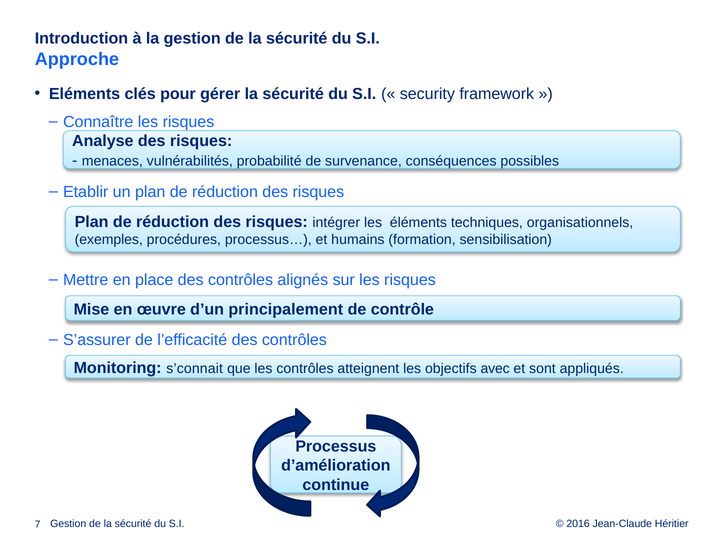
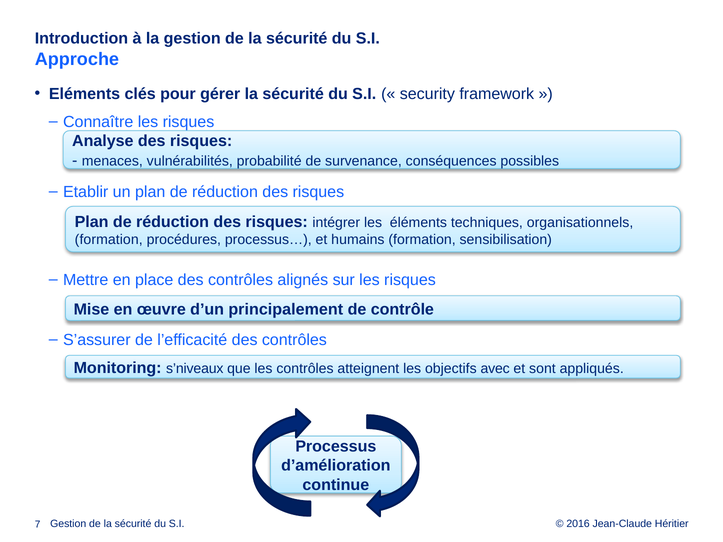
exemples at (109, 240): exemples -> formation
s’connait: s’connait -> s’niveaux
